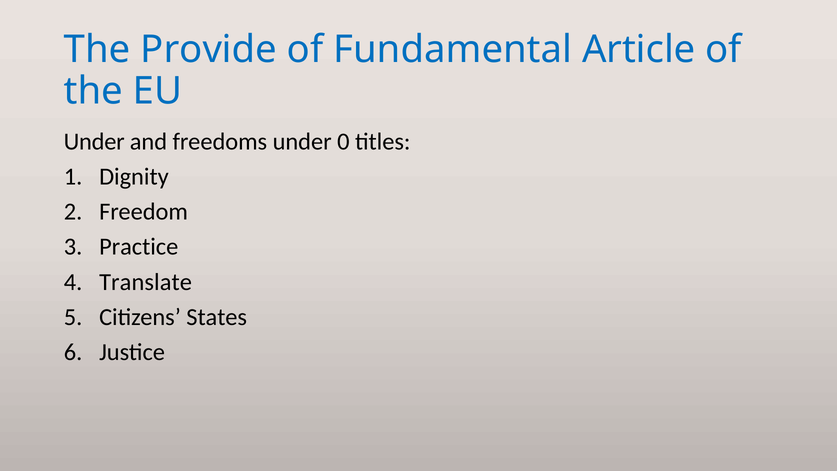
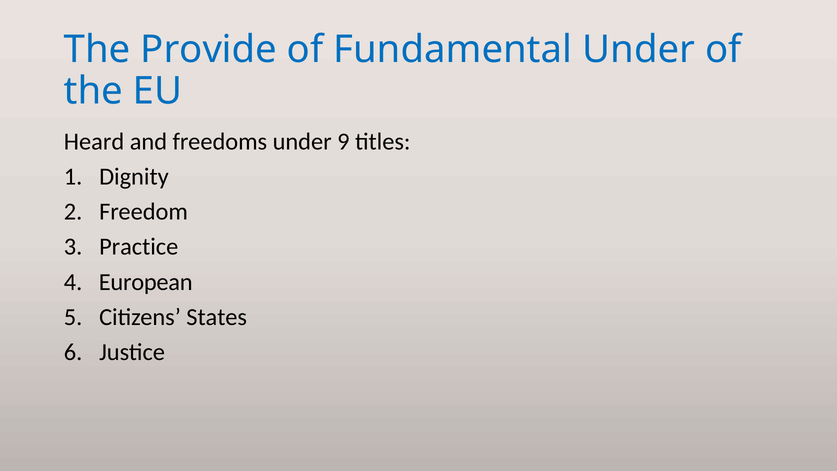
Fundamental Article: Article -> Under
Under at (94, 142): Under -> Heard
0: 0 -> 9
Translate: Translate -> European
